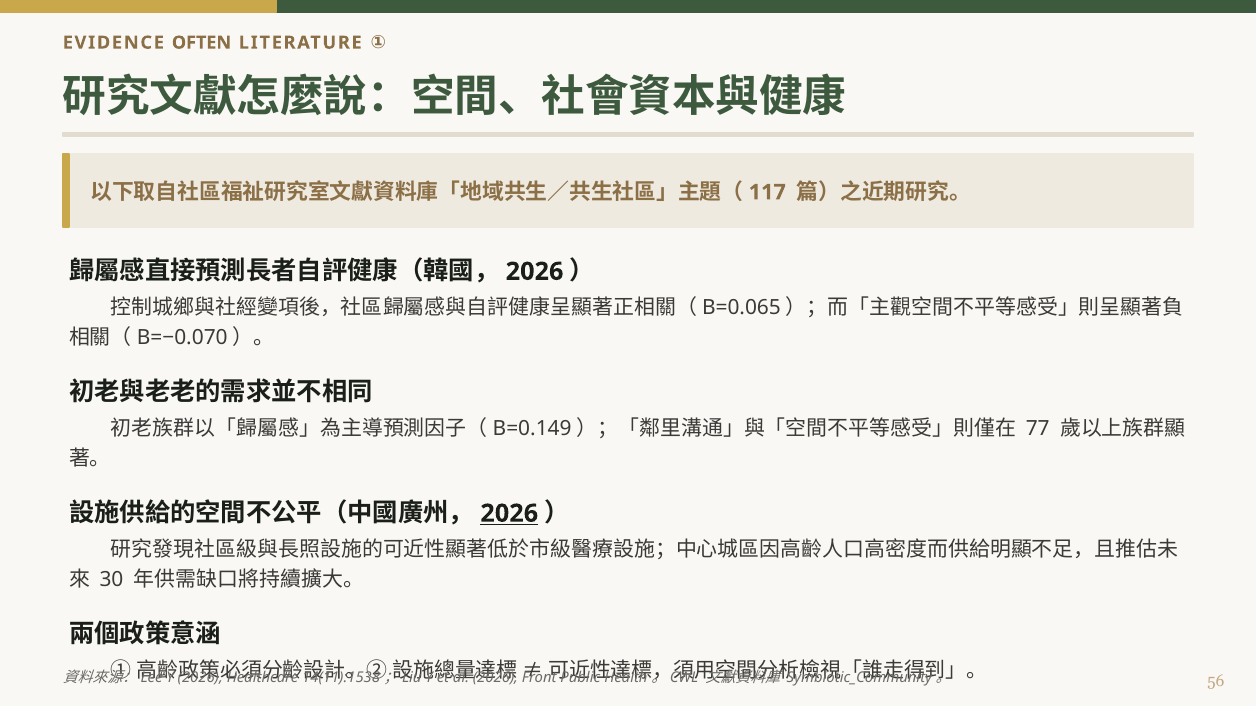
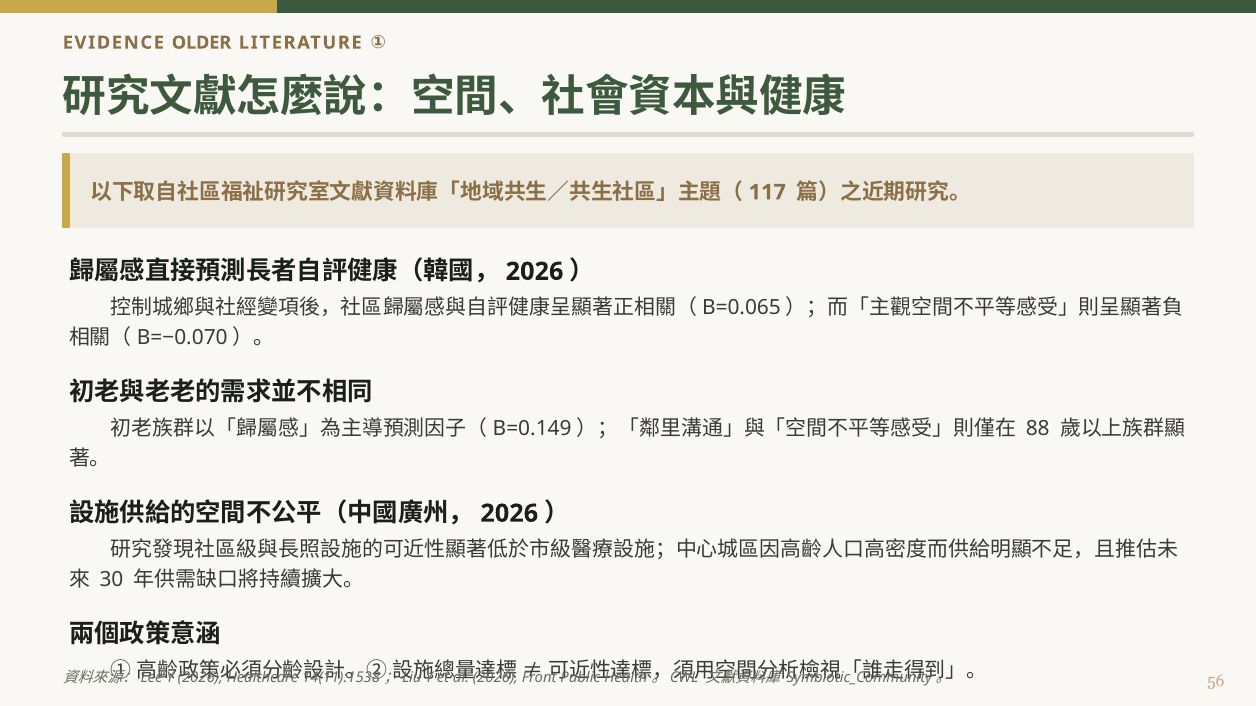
OFTEN: OFTEN -> OLDER
77: 77 -> 88
2026 at (509, 514) underline: present -> none
